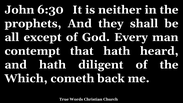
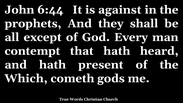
6:30: 6:30 -> 6:44
neither: neither -> against
diligent: diligent -> present
back: back -> gods
